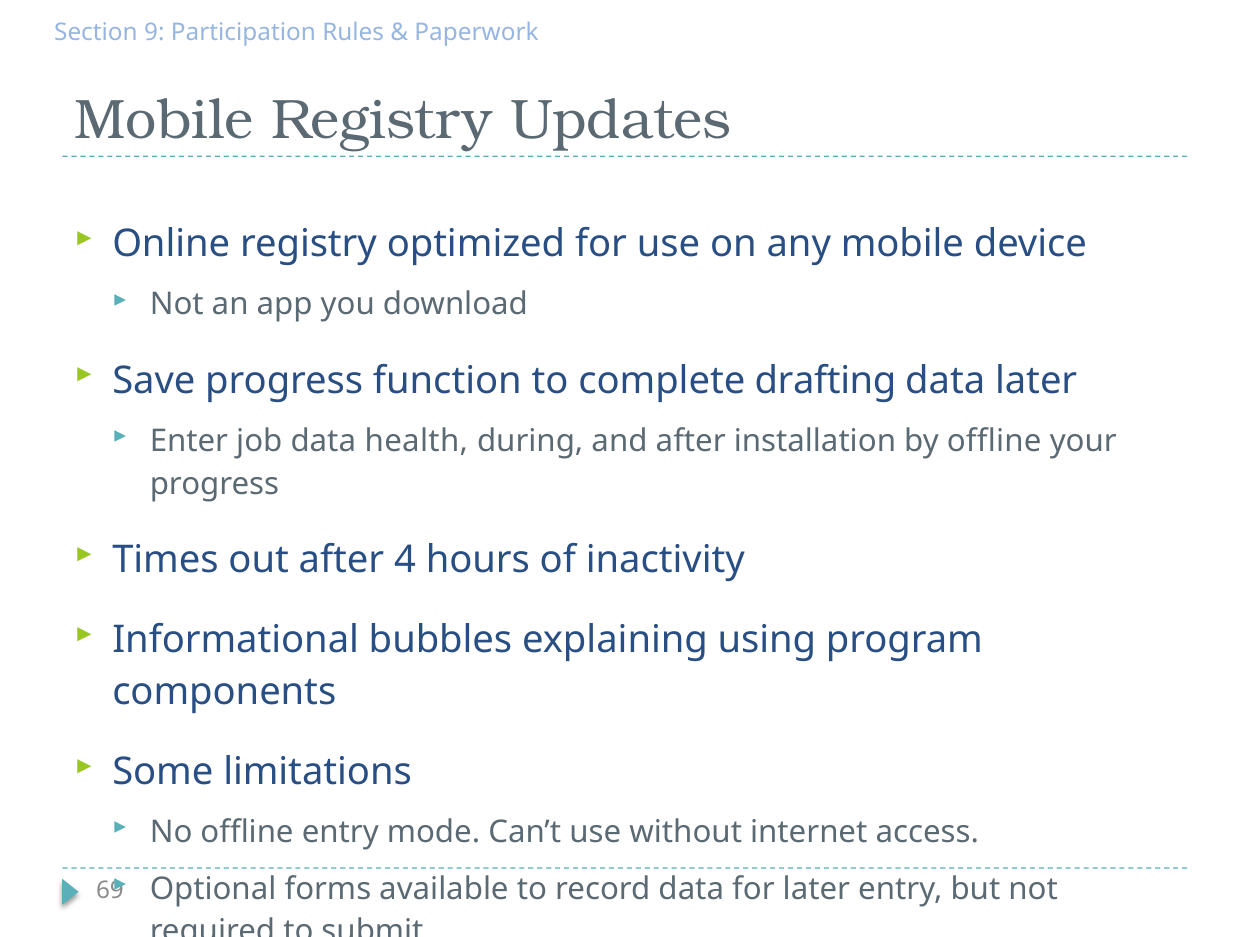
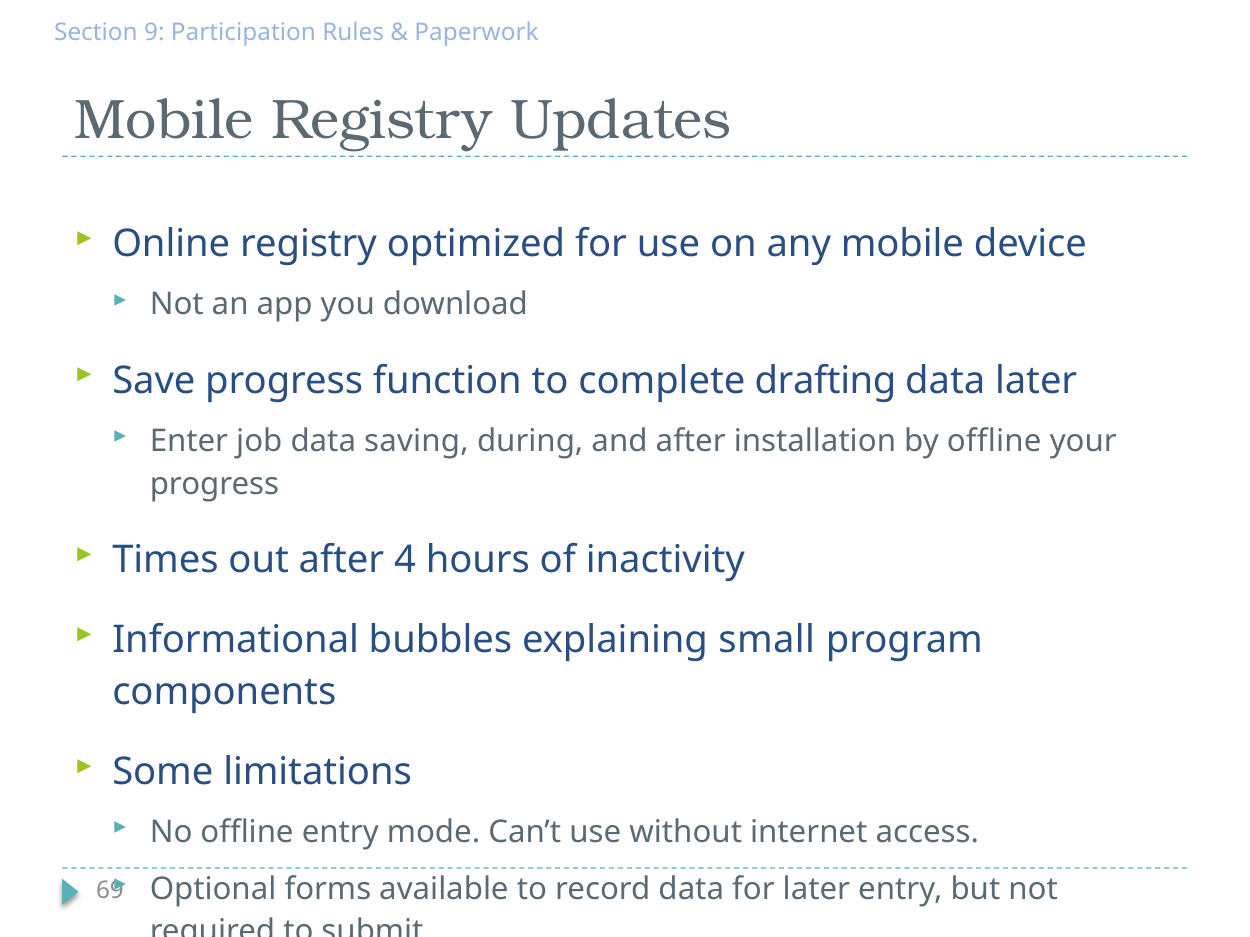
health: health -> saving
using: using -> small
